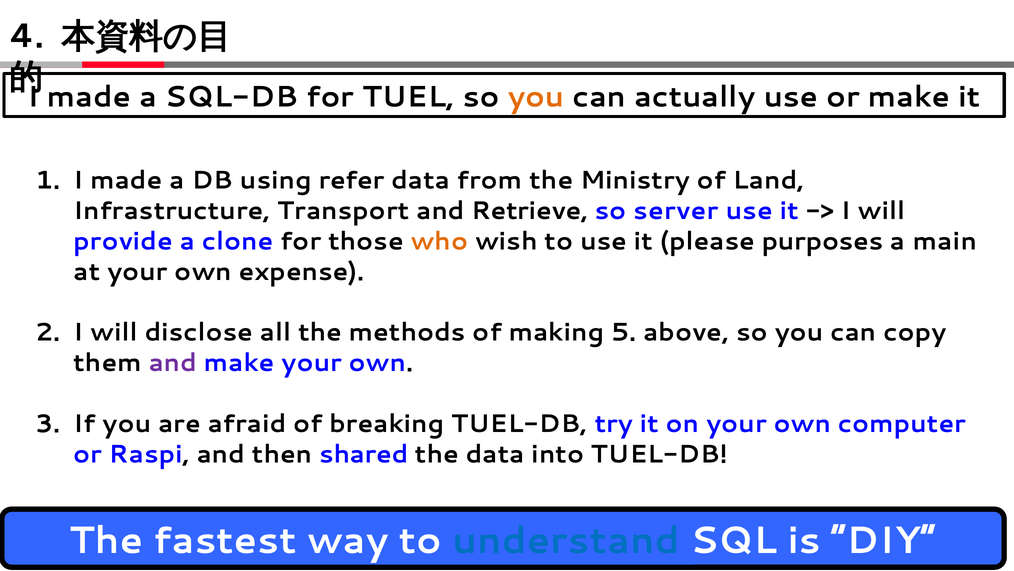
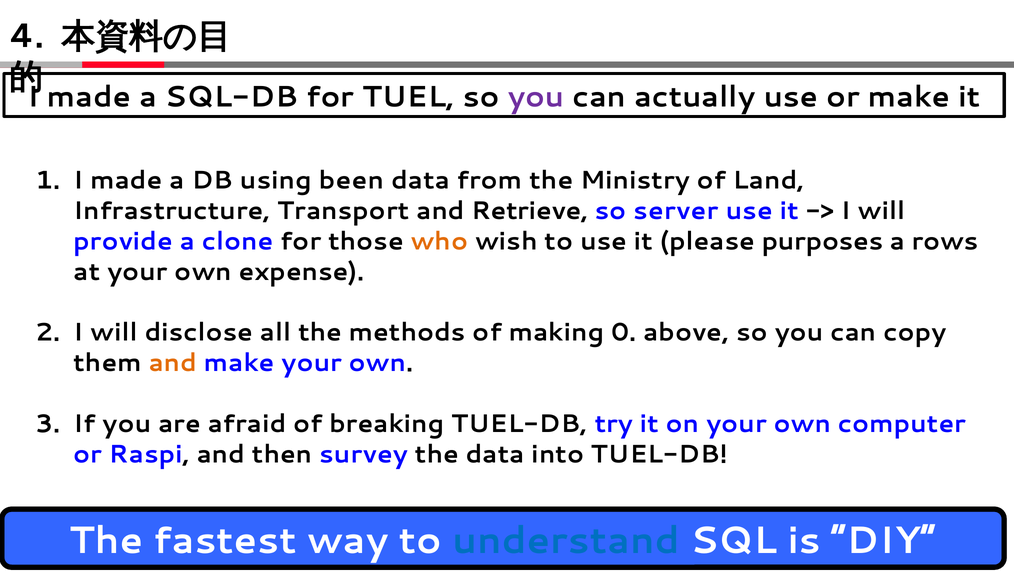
you at (536, 97) colour: orange -> purple
refer: refer -> been
main: main -> rows
5: 5 -> 0
and at (173, 363) colour: purple -> orange
shared: shared -> survey
